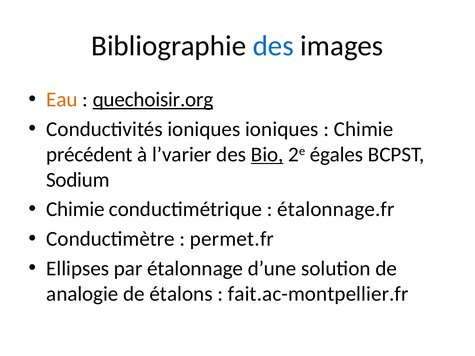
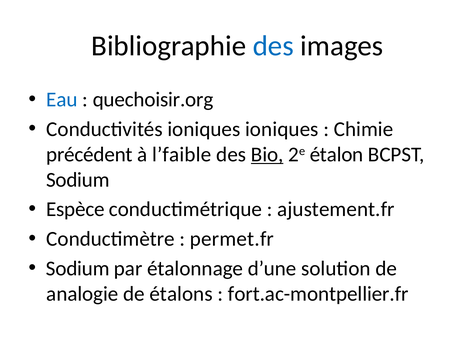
Eau colour: orange -> blue
quechoisir.org underline: present -> none
l’varier: l’varier -> l’faible
égales: égales -> étalon
Chimie at (75, 209): Chimie -> Espèce
étalonnage.fr: étalonnage.fr -> ajustement.fr
Ellipses at (78, 269): Ellipses -> Sodium
fait.ac-montpellier.fr: fait.ac-montpellier.fr -> fort.ac-montpellier.fr
